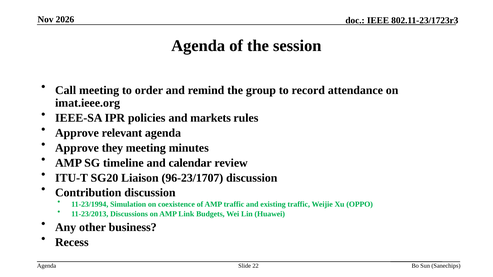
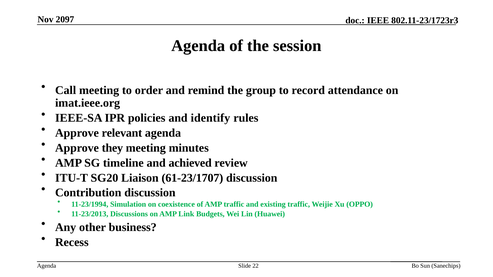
2026: 2026 -> 2097
markets: markets -> identify
calendar: calendar -> achieved
96-23/1707: 96-23/1707 -> 61-23/1707
